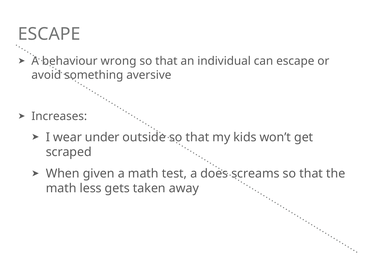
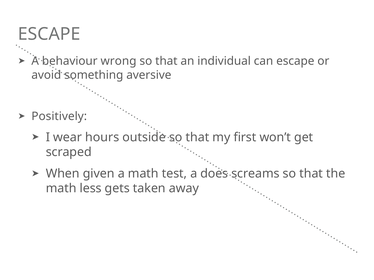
Increases: Increases -> Positively
under: under -> hours
kids: kids -> first
